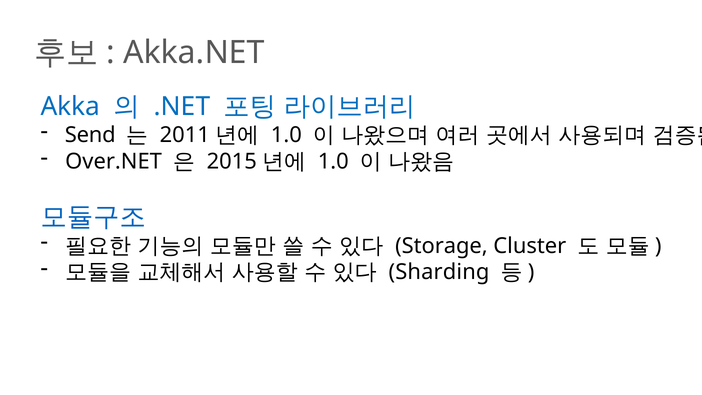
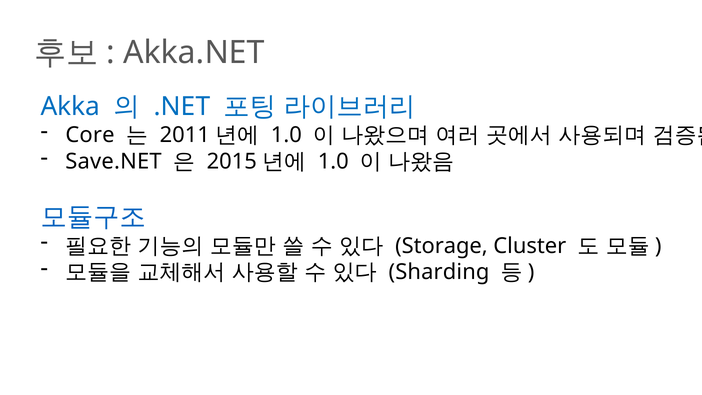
Send: Send -> Core
Over.NET: Over.NET -> Save.NET
